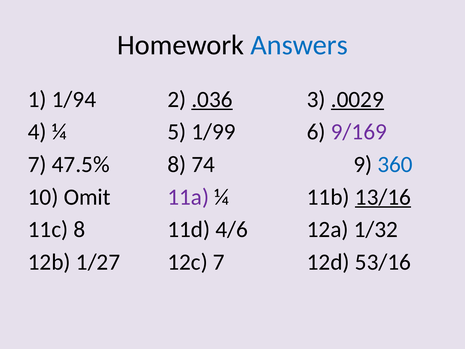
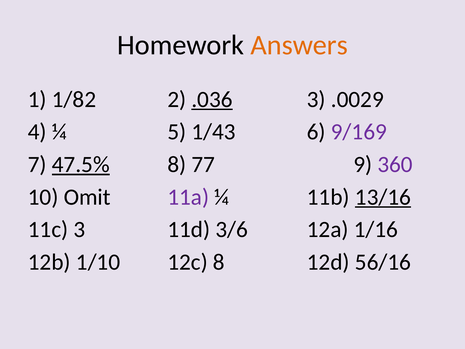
Answers colour: blue -> orange
1/94: 1/94 -> 1/82
.0029 underline: present -> none
1/99: 1/99 -> 1/43
47.5% underline: none -> present
74: 74 -> 77
360 colour: blue -> purple
11c 8: 8 -> 3
4/6: 4/6 -> 3/6
1/32: 1/32 -> 1/16
1/27: 1/27 -> 1/10
12c 7: 7 -> 8
53/16: 53/16 -> 56/16
